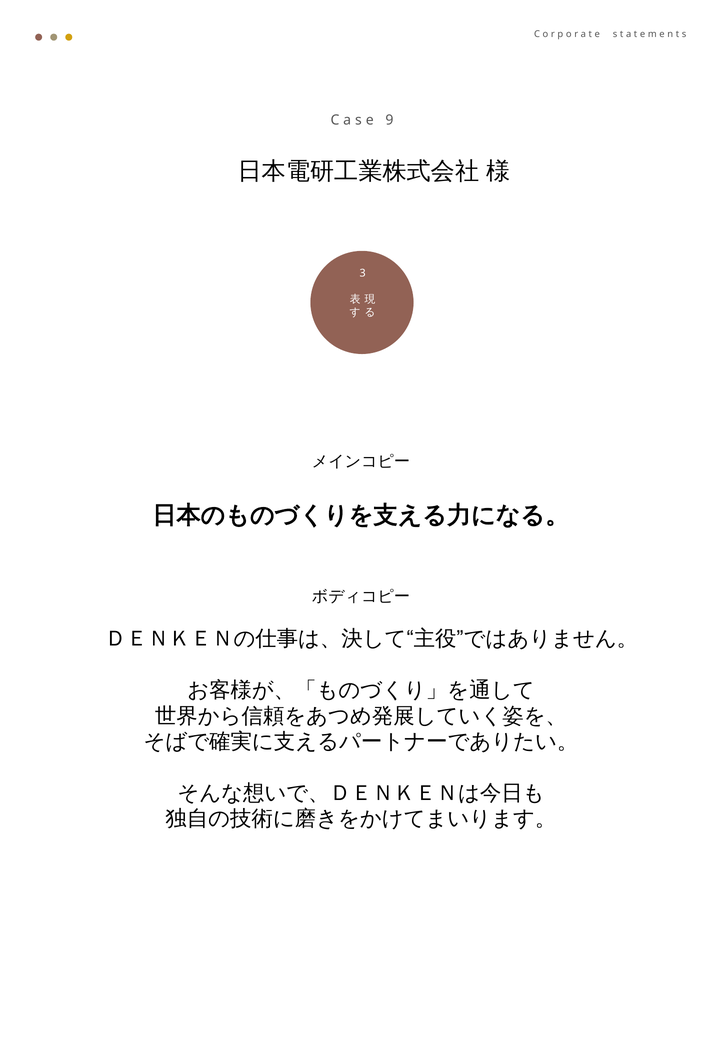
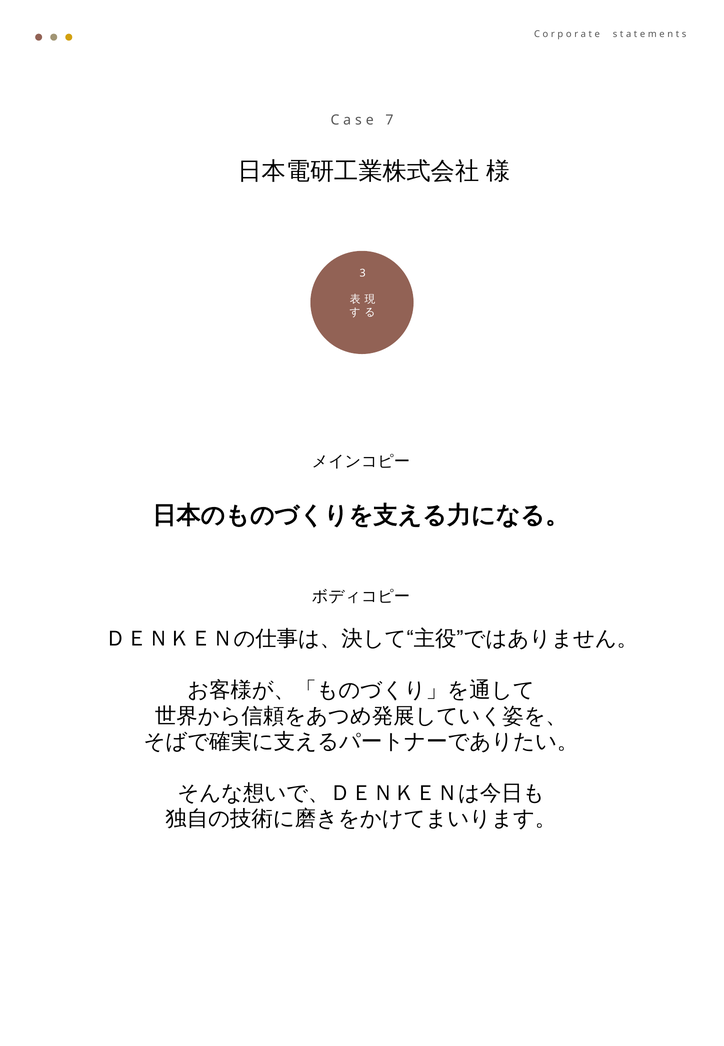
9: 9 -> 7
